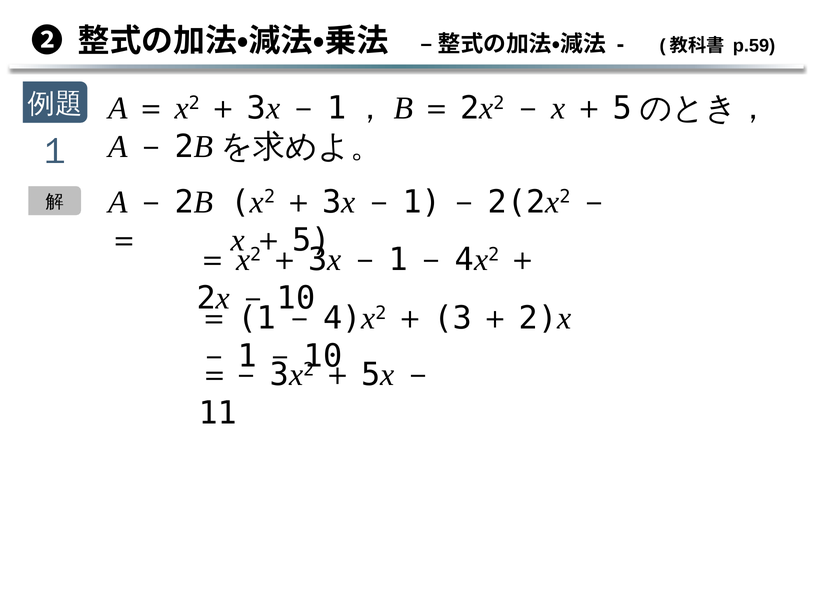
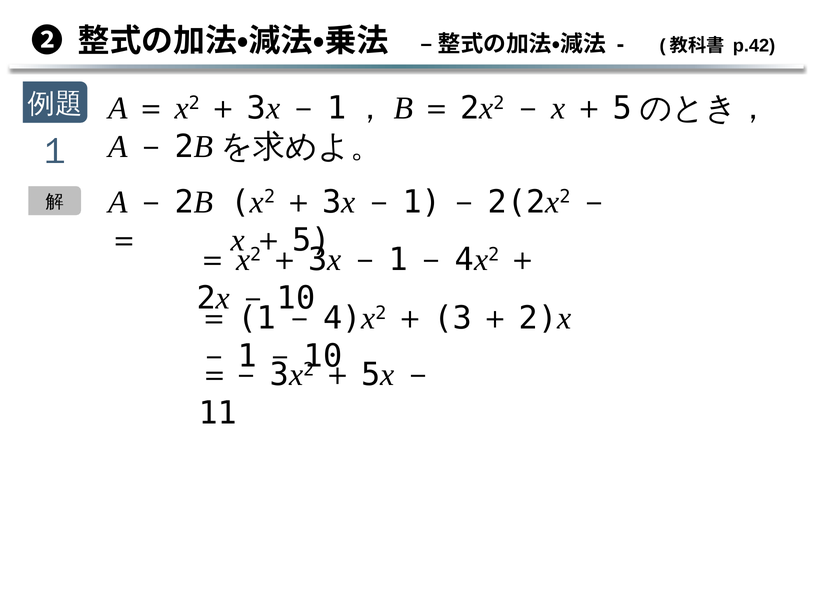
p.59: p.59 -> p.42
